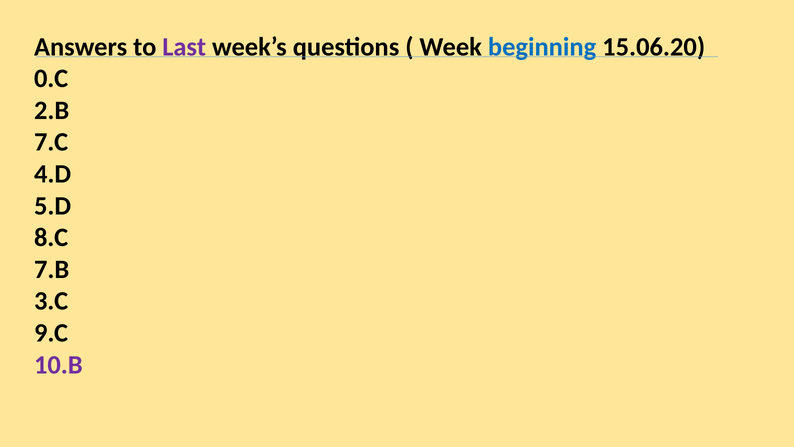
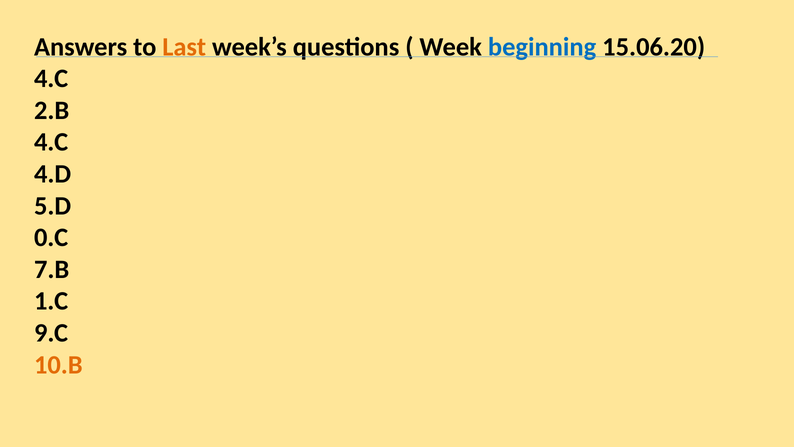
Last colour: purple -> orange
0.C at (51, 79): 0.C -> 4.C
7.C at (51, 142): 7.C -> 4.C
8.C: 8.C -> 0.C
3.C: 3.C -> 1.C
10.B colour: purple -> orange
